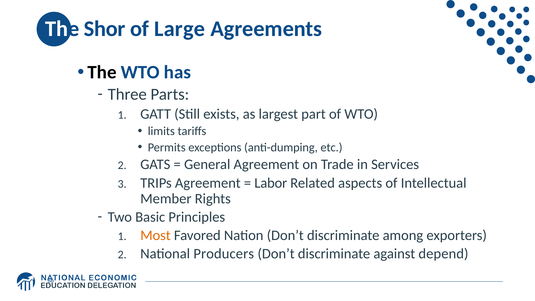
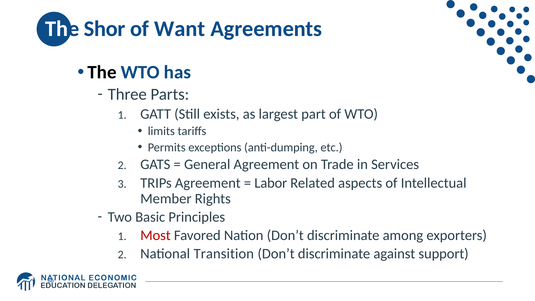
Large: Large -> Want
Most colour: orange -> red
Producers: Producers -> Transition
depend: depend -> support
